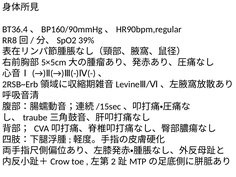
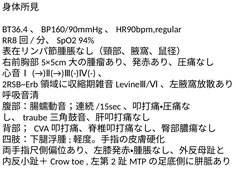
39%: 39% -> 94%
